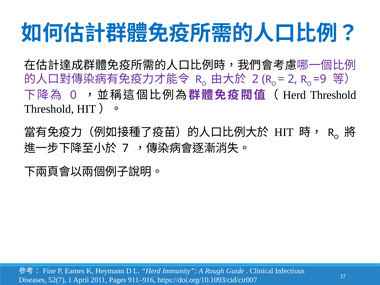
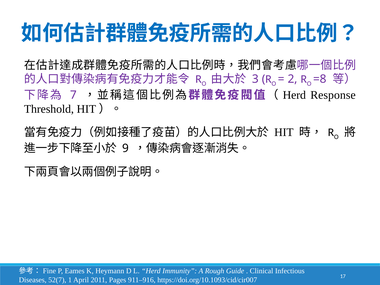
2 at (255, 79): 2 -> 3
=9: =9 -> =8
0: 0 -> 7
Herd Threshold: Threshold -> Response
7: 7 -> 9
